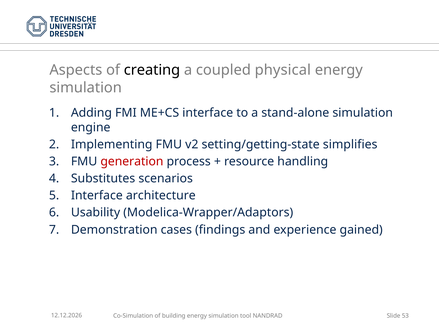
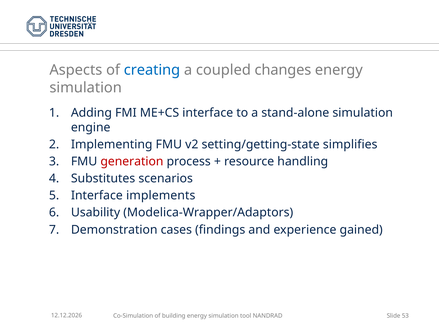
creating colour: black -> blue
physical: physical -> changes
architecture: architecture -> implements
